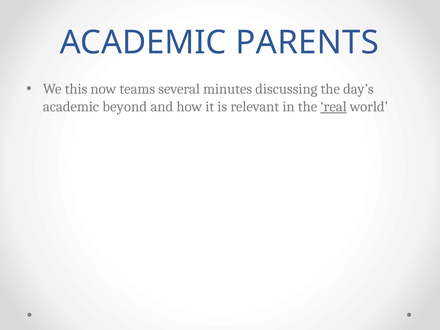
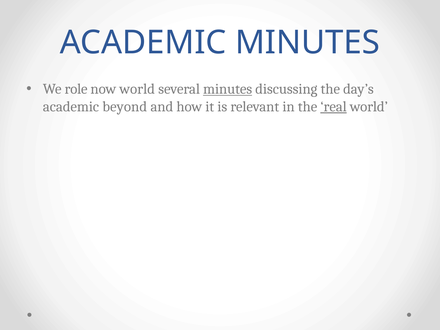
ACADEMIC PARENTS: PARENTS -> MINUTES
this: this -> role
now teams: teams -> world
minutes at (228, 89) underline: none -> present
